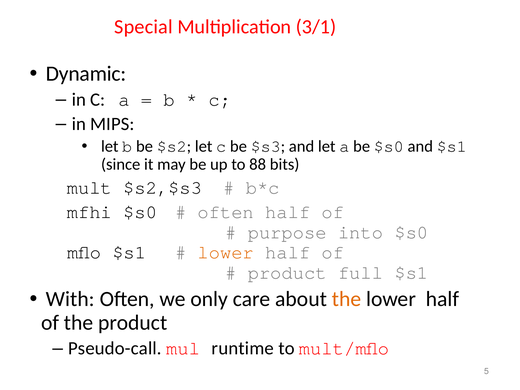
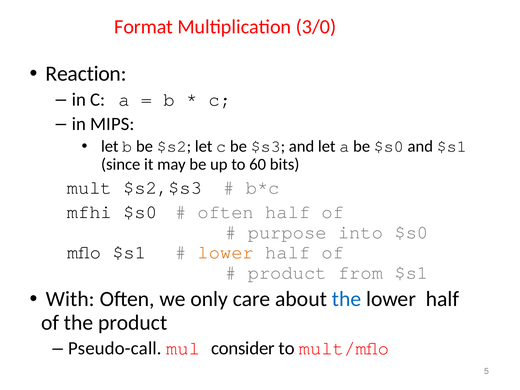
Special: Special -> Format
3/1: 3/1 -> 3/0
Dynamic: Dynamic -> Reaction
88: 88 -> 60
full: full -> from
the at (347, 299) colour: orange -> blue
runtime: runtime -> consider
